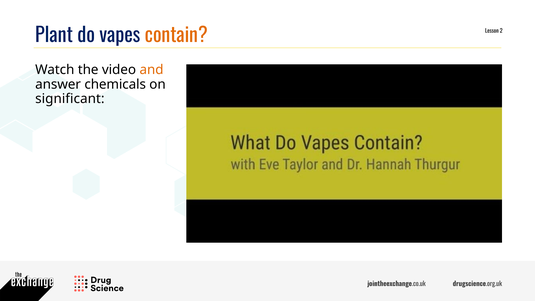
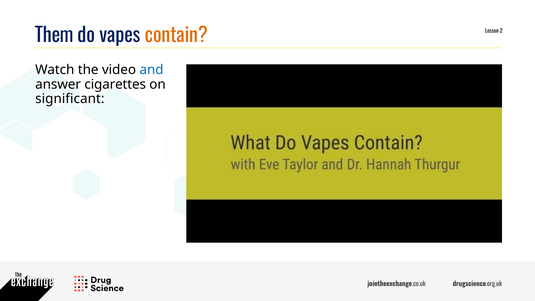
Plant: Plant -> Them
and colour: orange -> blue
chemicals: chemicals -> cigarettes
